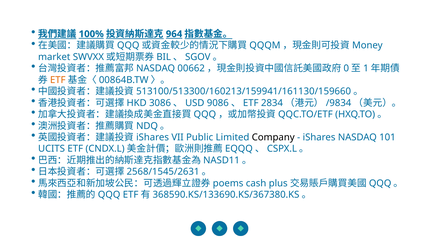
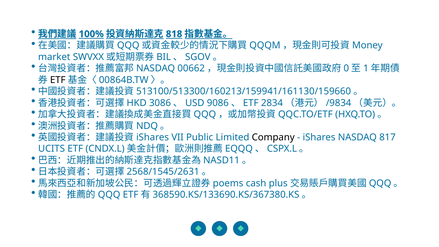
964: 964 -> 818
ETF at (58, 80) colour: orange -> black
101: 101 -> 817
